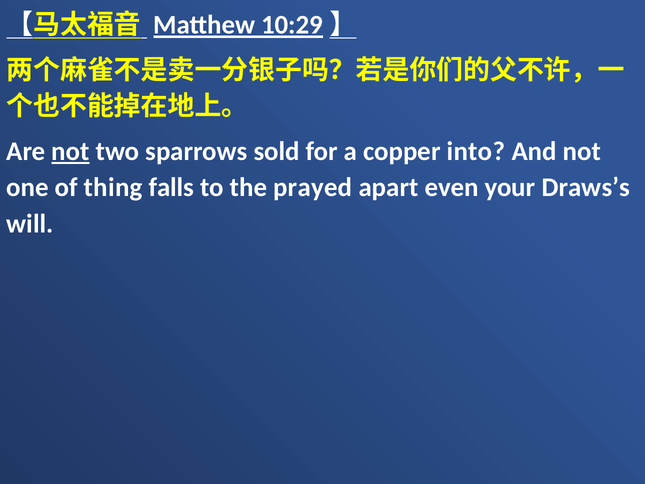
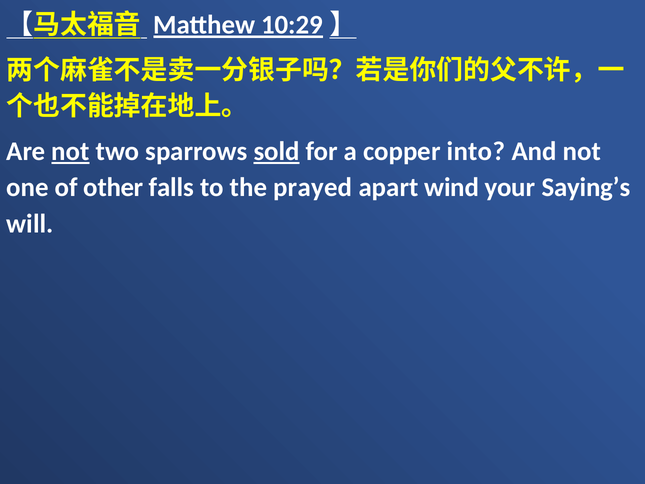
sold underline: none -> present
thing: thing -> other
even: even -> wind
Draws’s: Draws’s -> Saying’s
